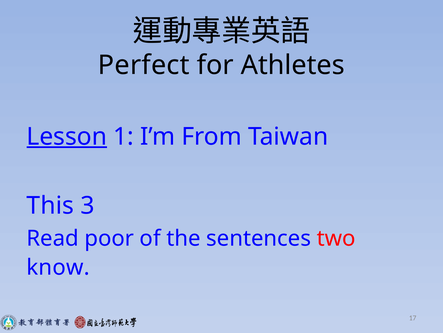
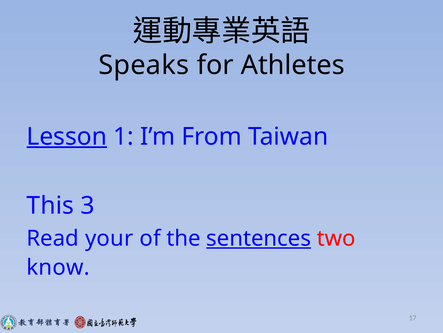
Perfect: Perfect -> Speaks
poor: poor -> your
sentences underline: none -> present
